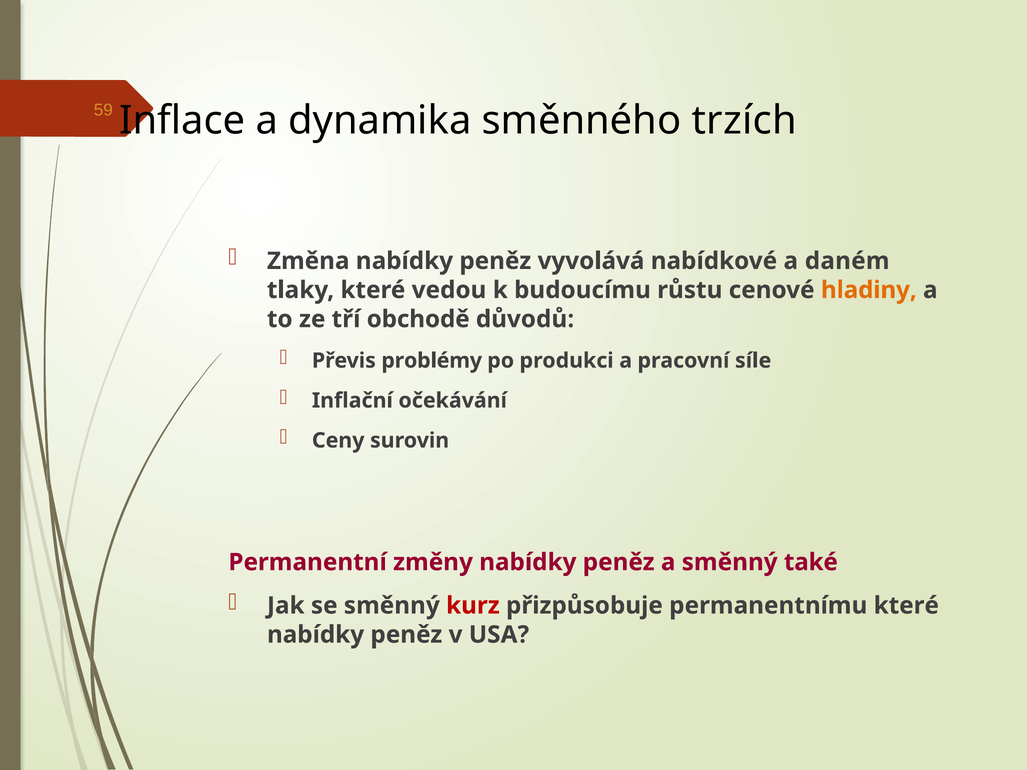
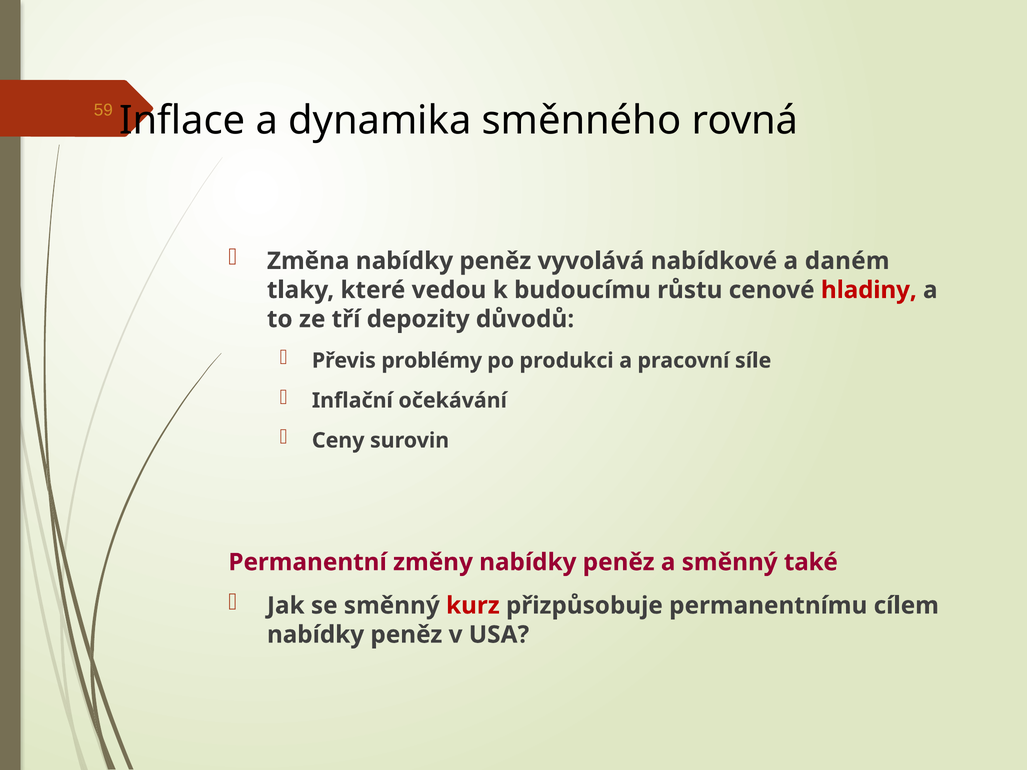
trzích: trzích -> rovná
hladiny colour: orange -> red
obchodě: obchodě -> depozity
permanentnímu které: které -> cílem
